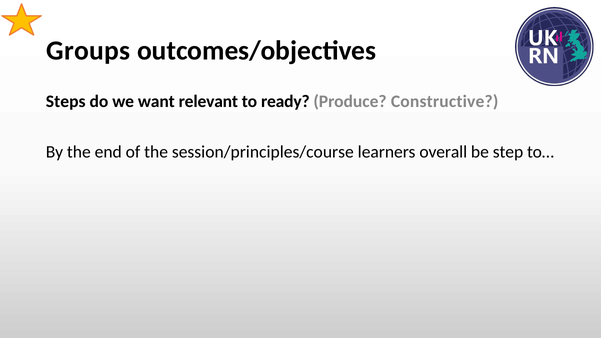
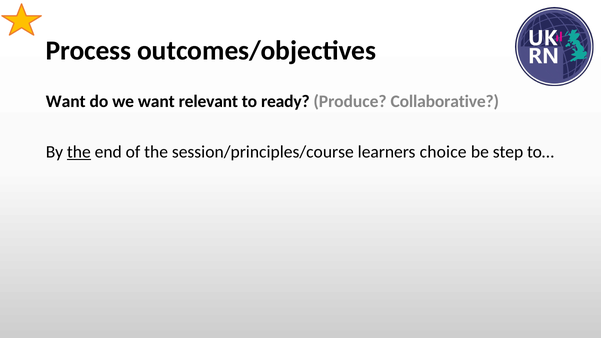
Groups: Groups -> Process
Steps at (66, 102): Steps -> Want
Constructive: Constructive -> Collaborative
the at (79, 152) underline: none -> present
overall: overall -> choice
